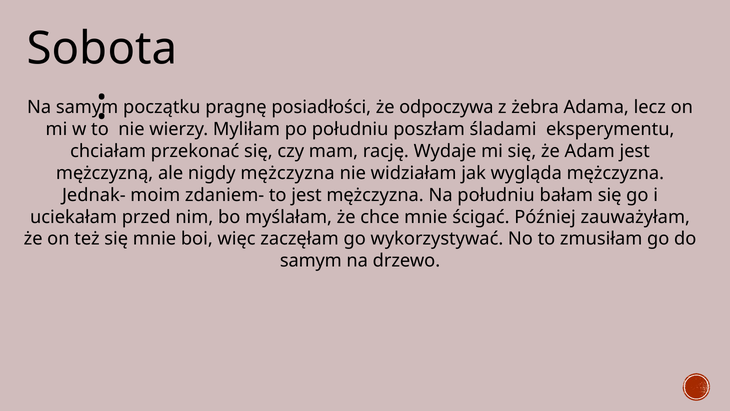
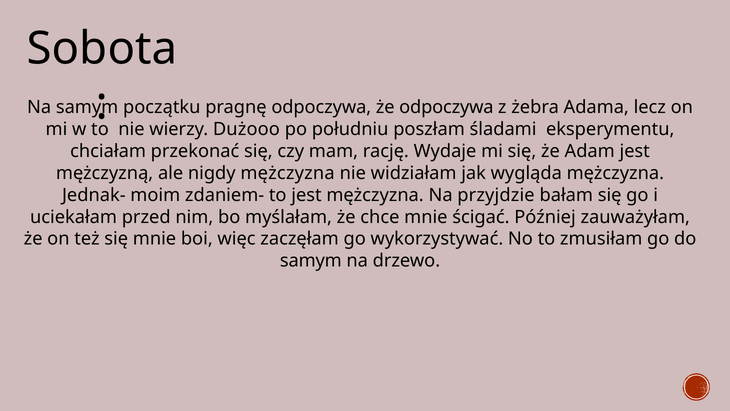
pragnę posiadłości: posiadłości -> odpoczywa
Myliłam: Myliłam -> Dużooo
Na południu: południu -> przyjdzie
